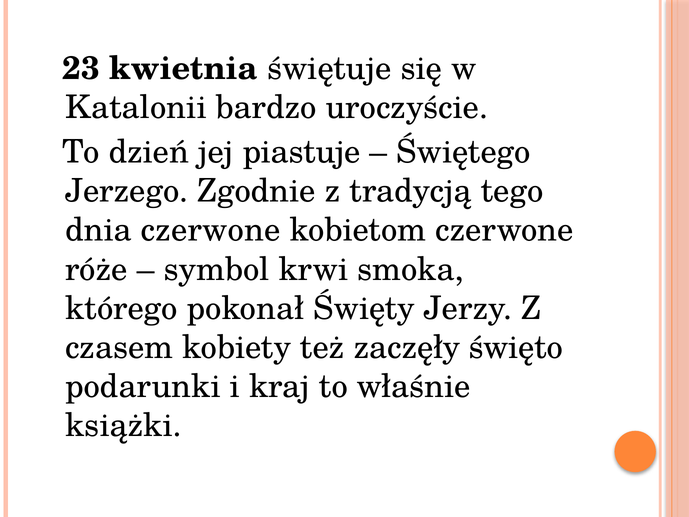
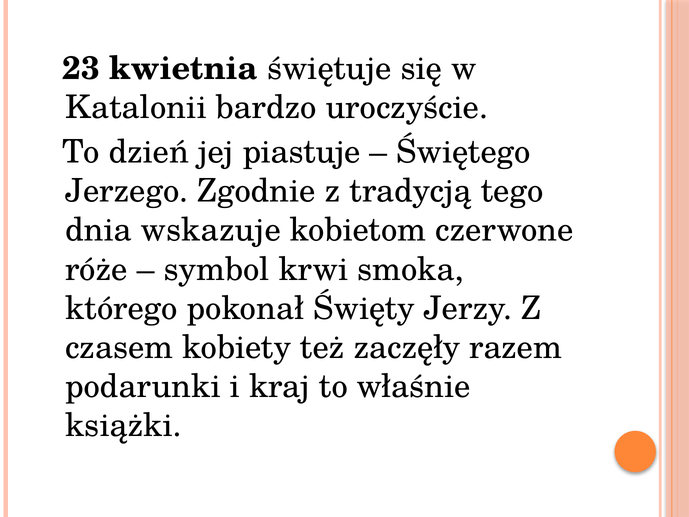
dnia czerwone: czerwone -> wskazuje
święto: święto -> razem
